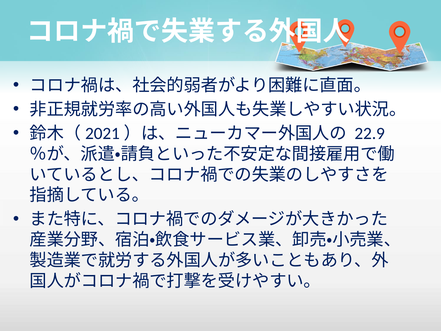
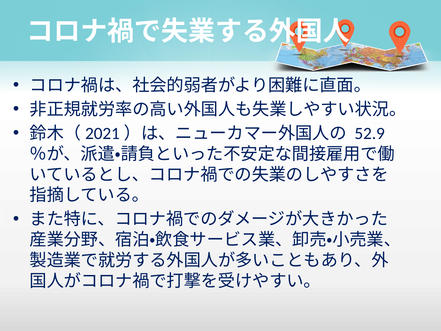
22.9: 22.9 -> 52.9
